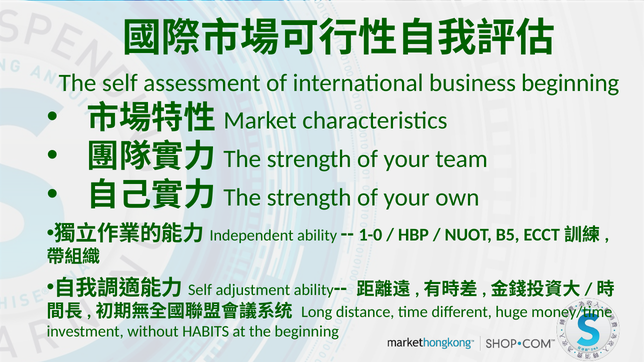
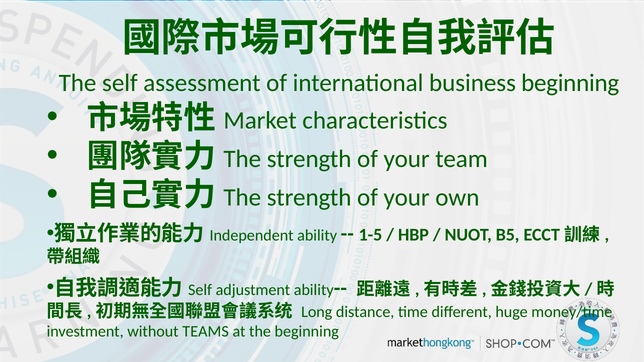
1-0: 1-0 -> 1-5
HABITS: HABITS -> TEAMS
